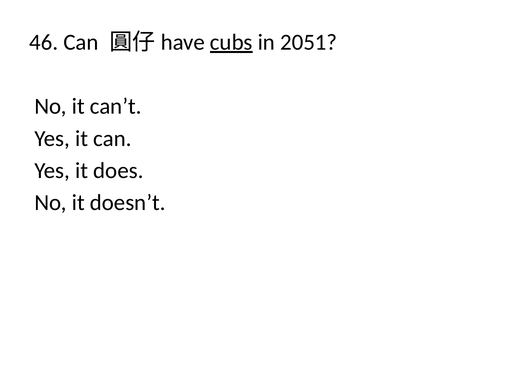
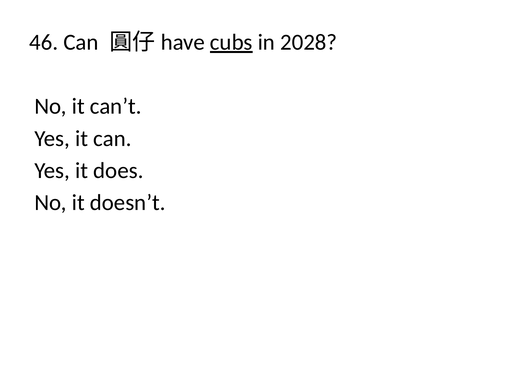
2051: 2051 -> 2028
